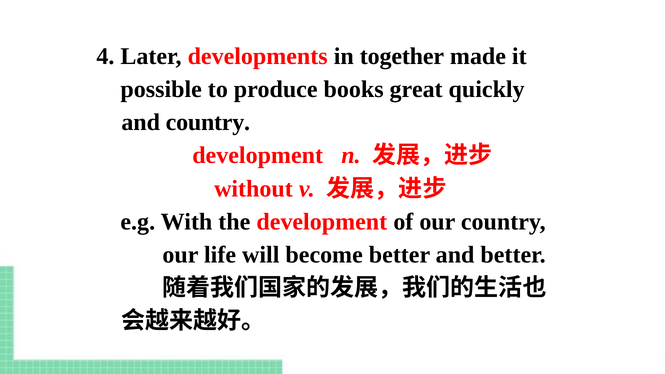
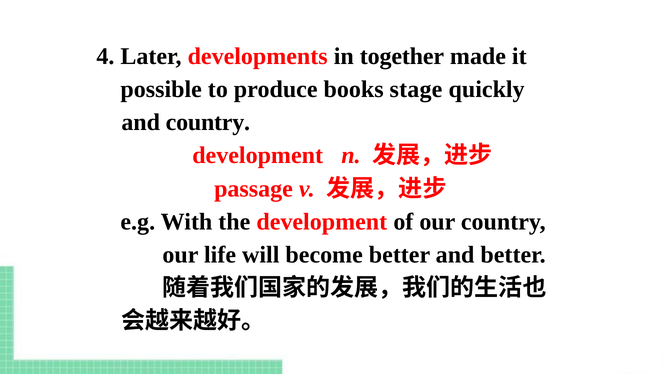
great: great -> stage
without: without -> passage
